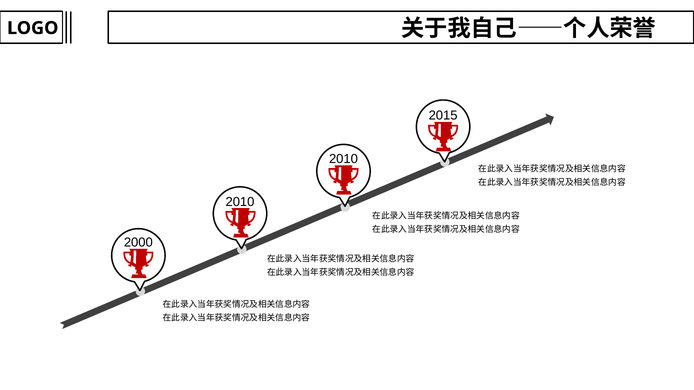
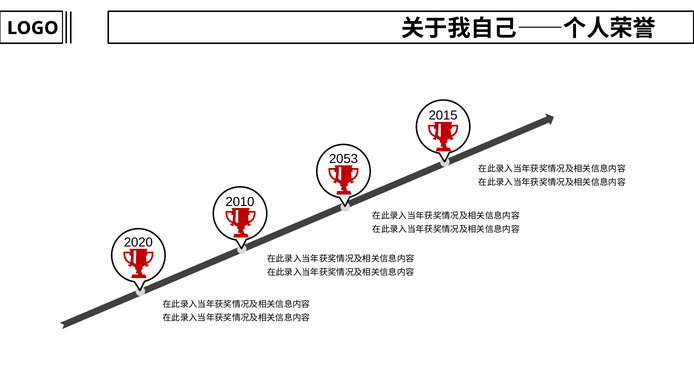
2010 at (343, 159): 2010 -> 2053
2000: 2000 -> 2020
